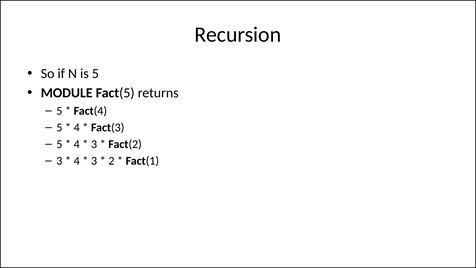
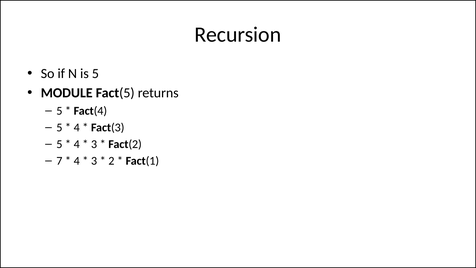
3 at (59, 161): 3 -> 7
